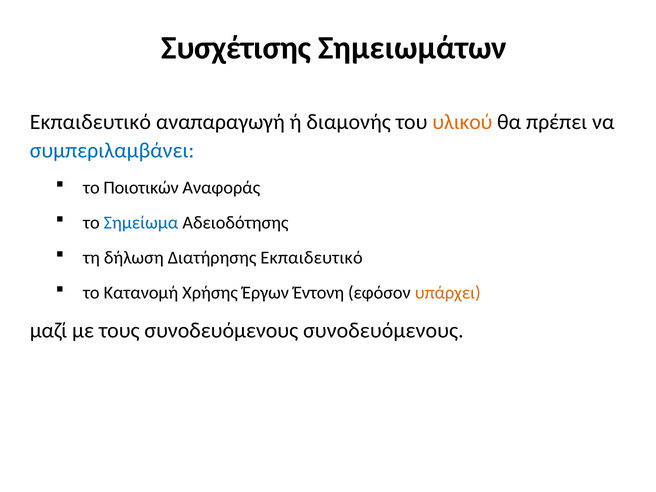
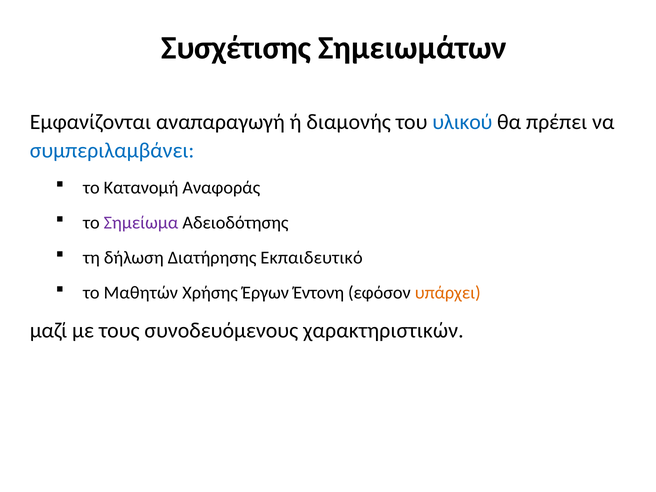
Εκπαιδευτικό at (90, 122): Εκπαιδευτικό -> Εμφανίζονται
υλικού colour: orange -> blue
Ποιοτικών: Ποιοτικών -> Κατανομή
Σημείωμα colour: blue -> purple
Κατανομή: Κατανομή -> Μαθητών
συνοδευόμενους συνοδευόμενους: συνοδευόμενους -> χαρακτηριστικών
